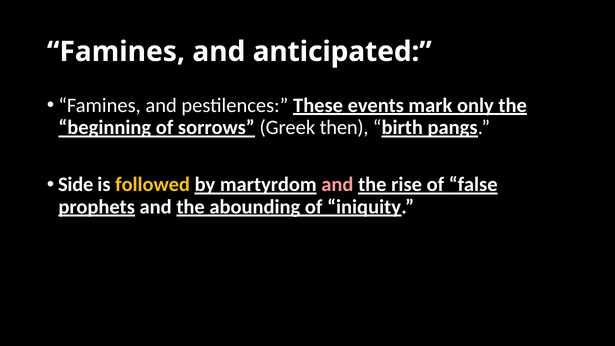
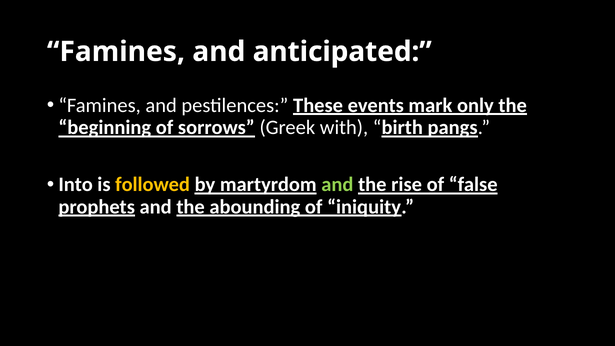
then: then -> with
Side: Side -> Into
and at (337, 185) colour: pink -> light green
